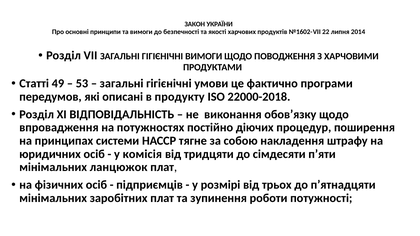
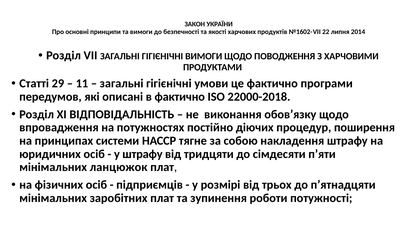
49: 49 -> 29
53: 53 -> 11
в продукту: продукту -> фактично
у комісія: комісія -> штрафу
